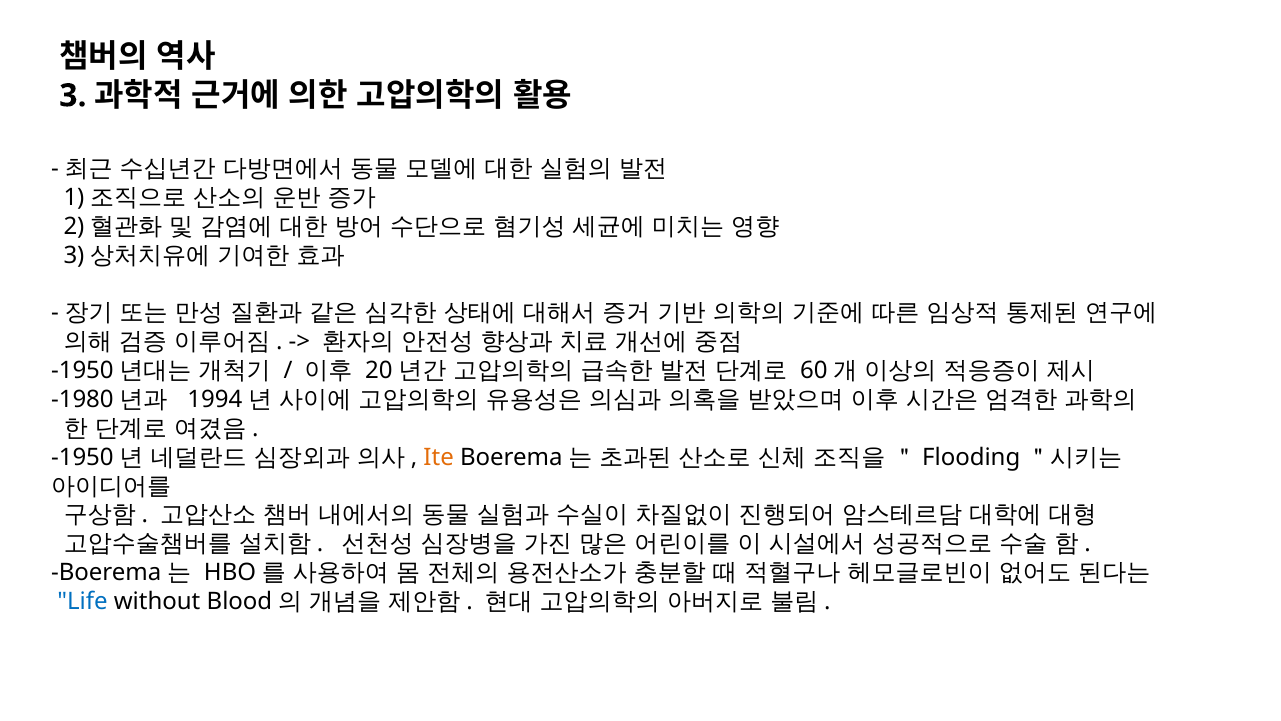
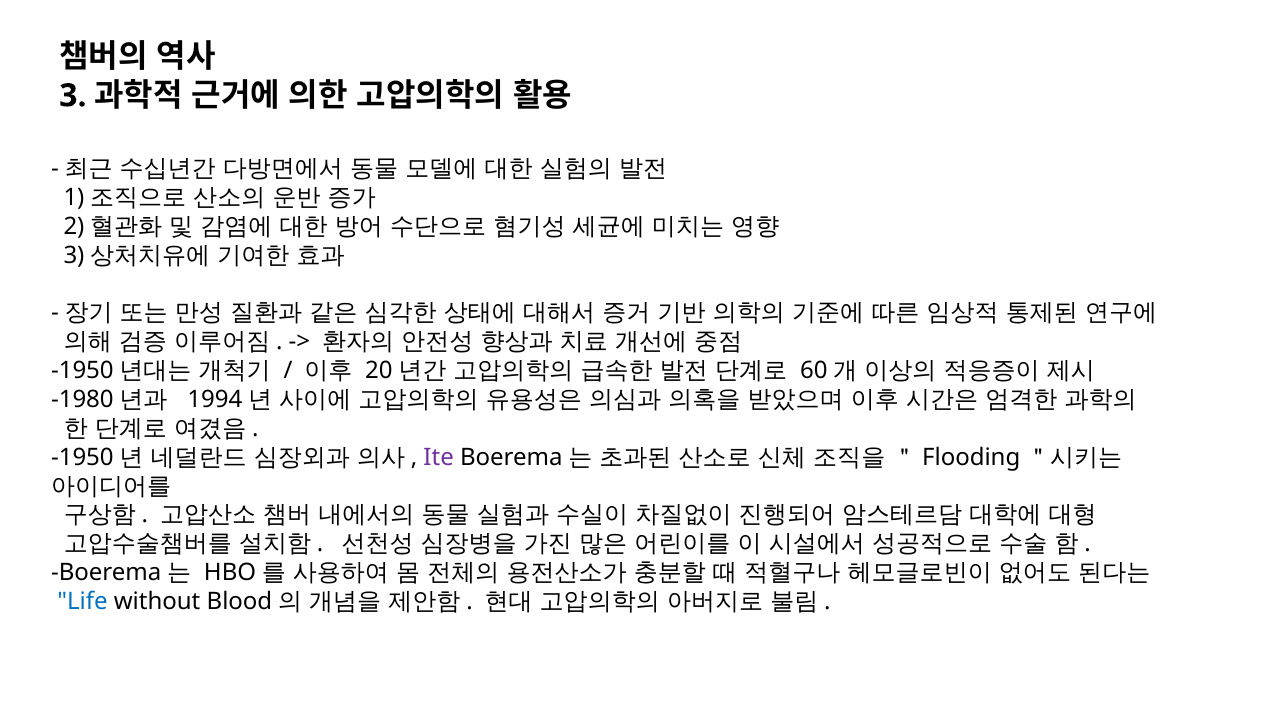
Ite colour: orange -> purple
